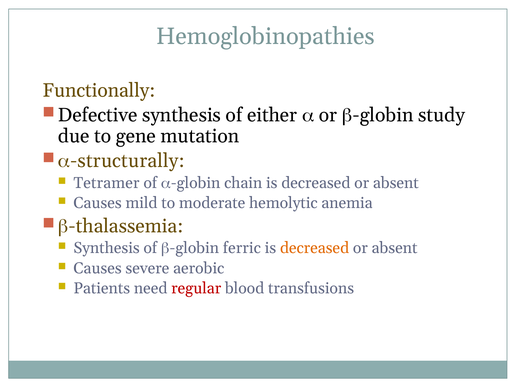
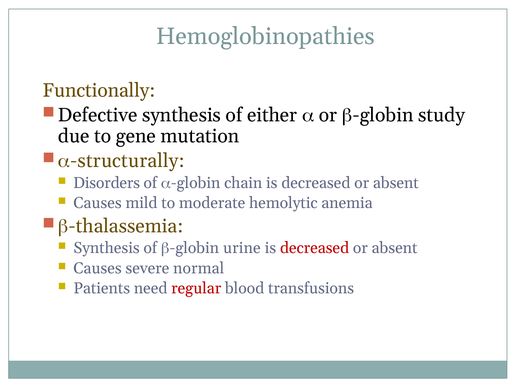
Tetramer: Tetramer -> Disorders
ferric: ferric -> urine
decreased at (315, 248) colour: orange -> red
aerobic: aerobic -> normal
